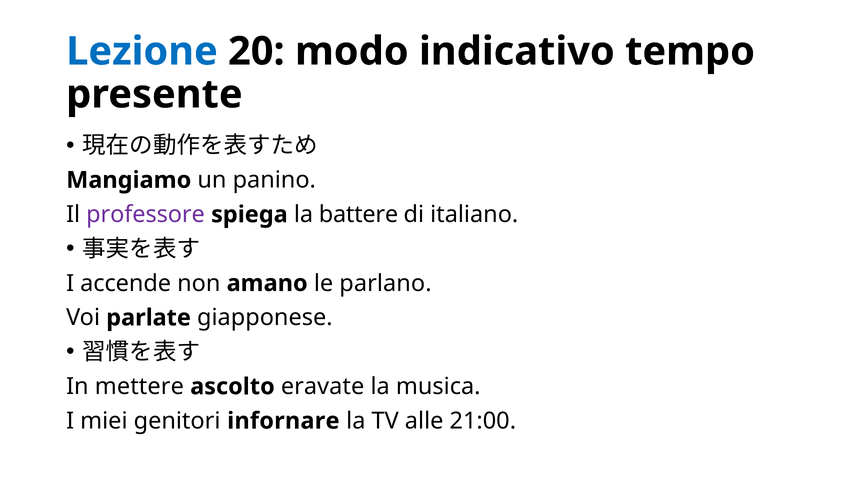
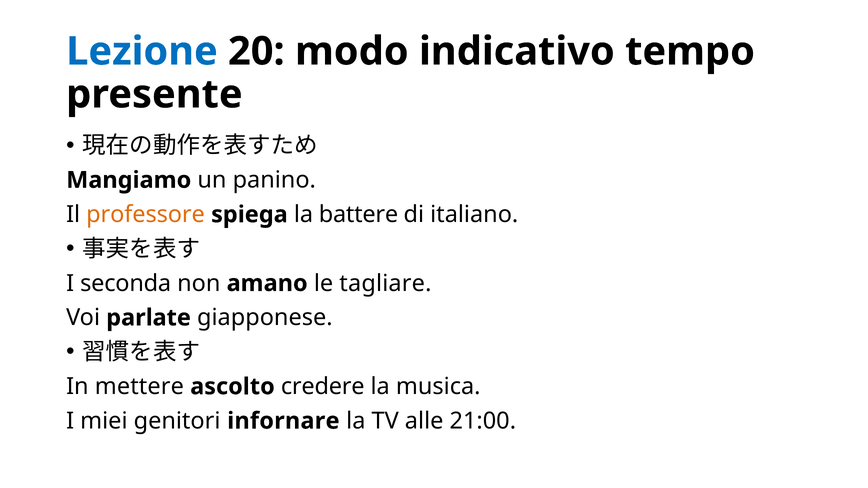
professore colour: purple -> orange
accende: accende -> seconda
parlano: parlano -> tagliare
eravate: eravate -> credere
